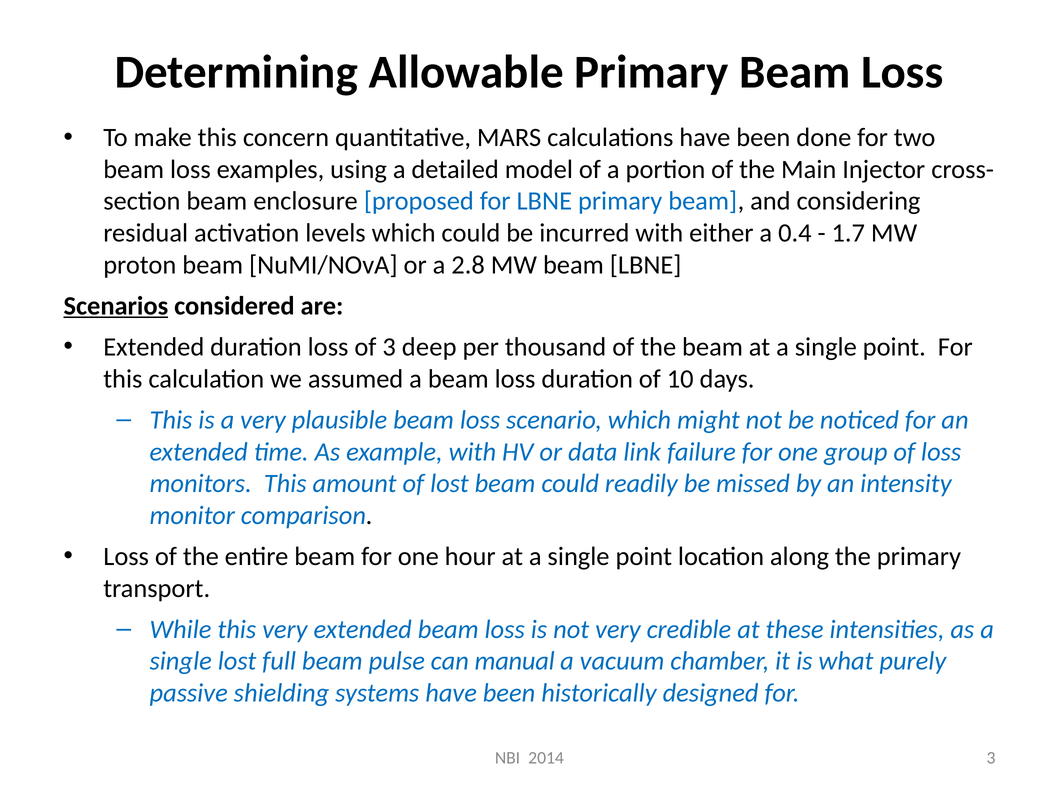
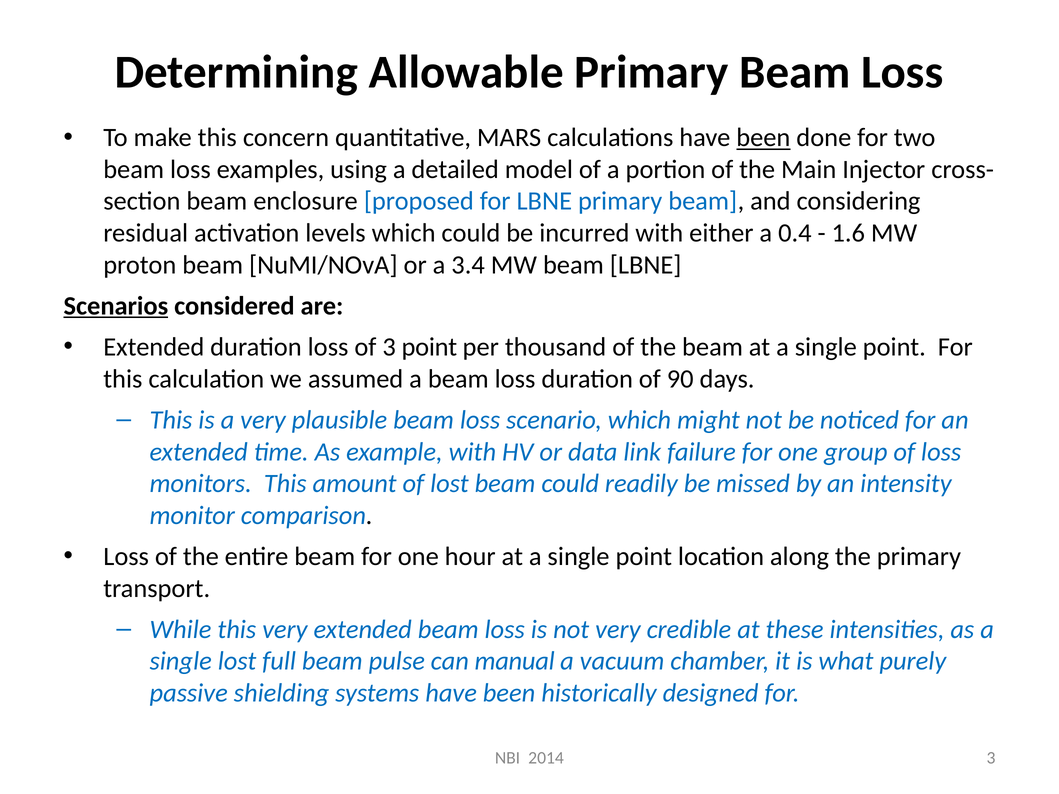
been at (763, 138) underline: none -> present
1.7: 1.7 -> 1.6
2.8: 2.8 -> 3.4
3 deep: deep -> point
10: 10 -> 90
